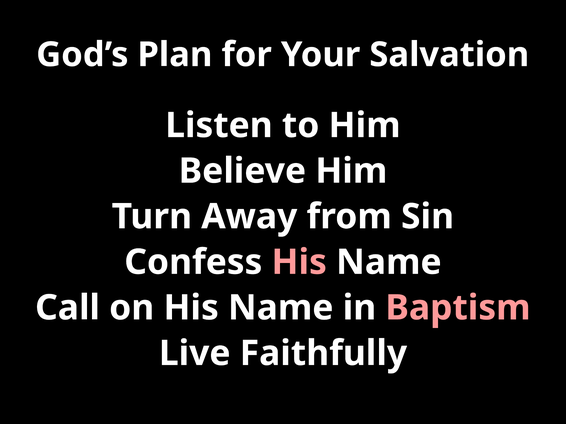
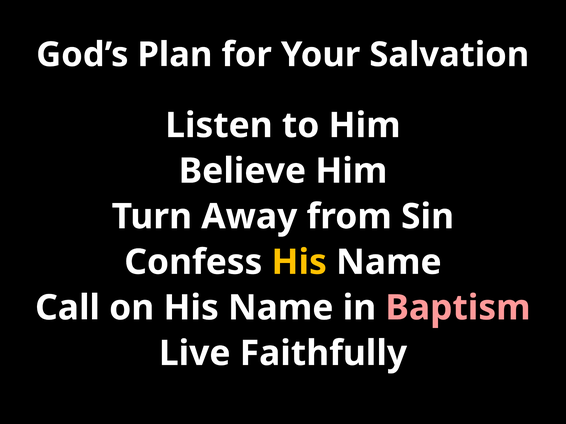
His at (299, 262) colour: pink -> yellow
